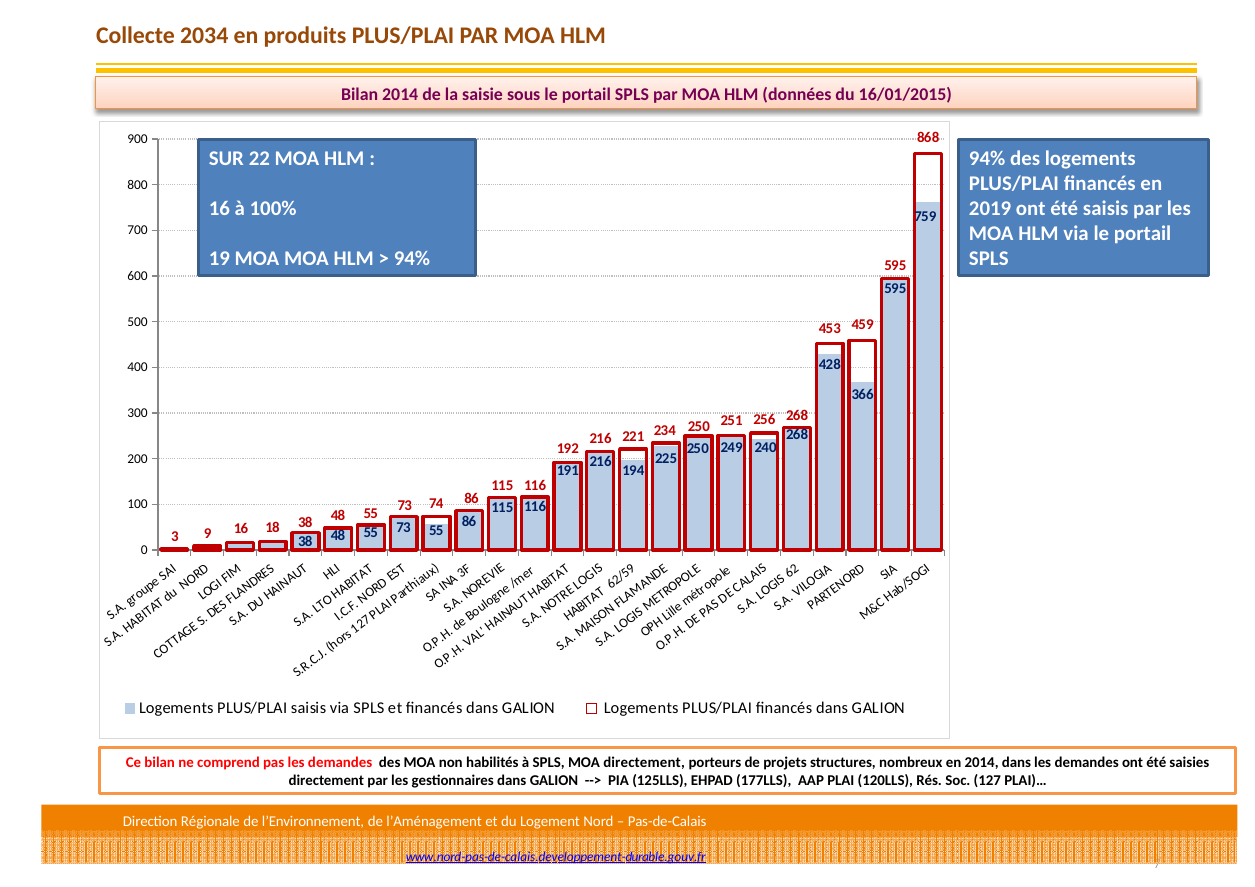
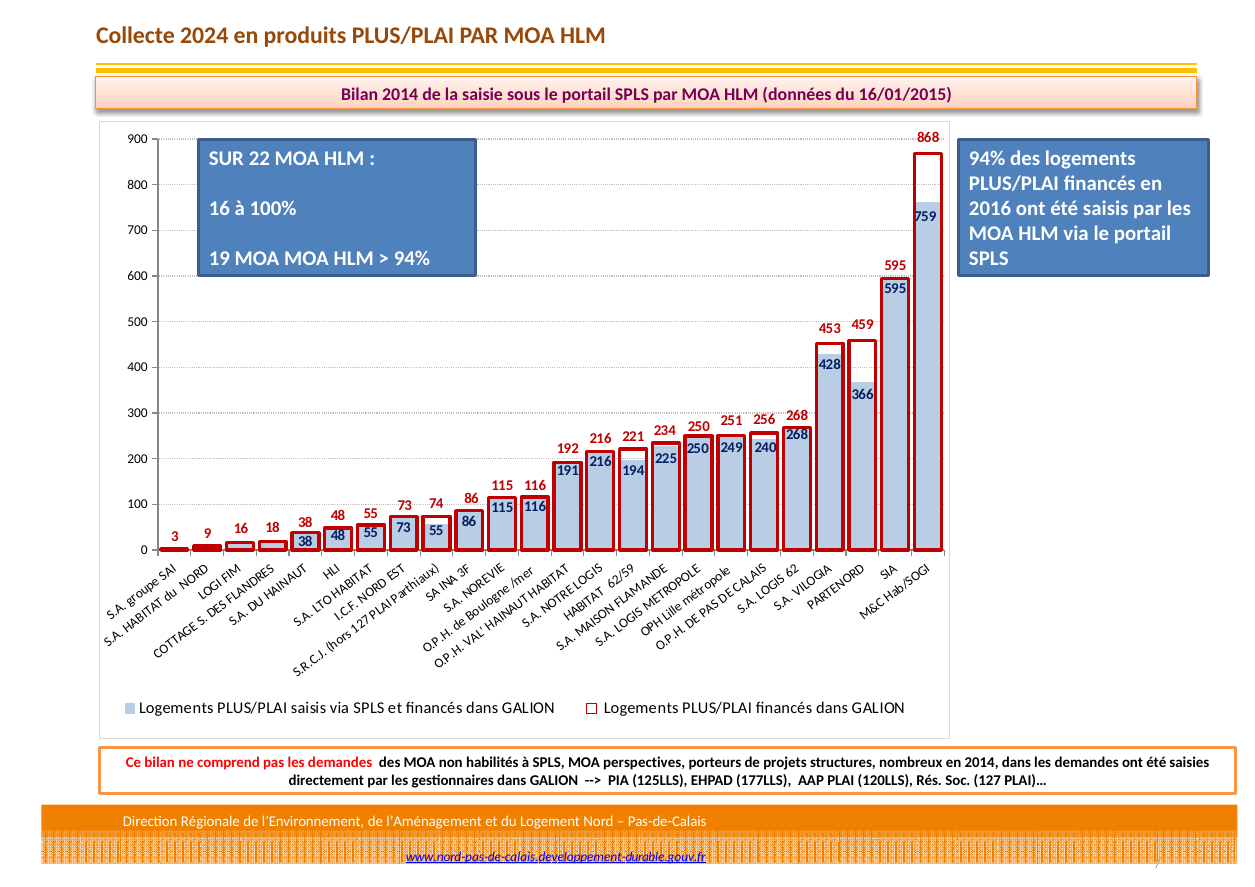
2034: 2034 -> 2024
2019: 2019 -> 2016
MOA directement: directement -> perspectives
